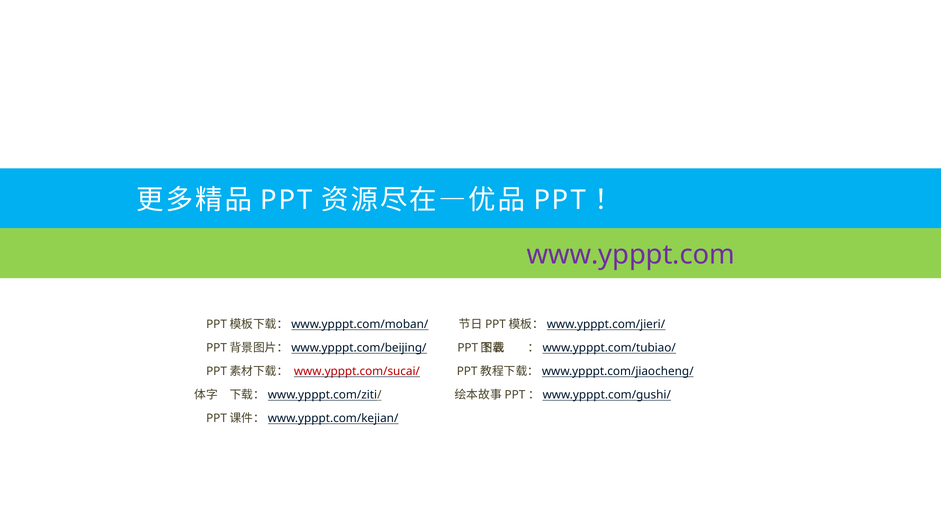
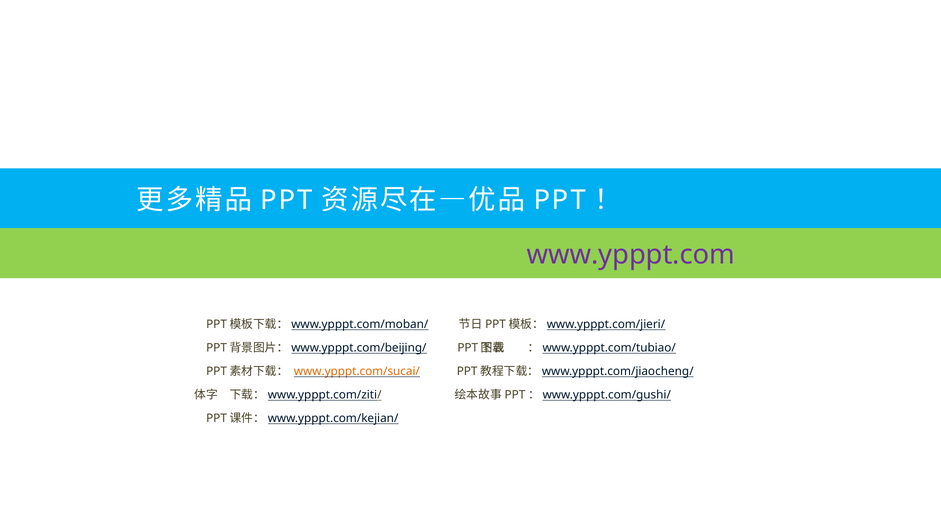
www.ypppt.com/sucai/ colour: red -> orange
